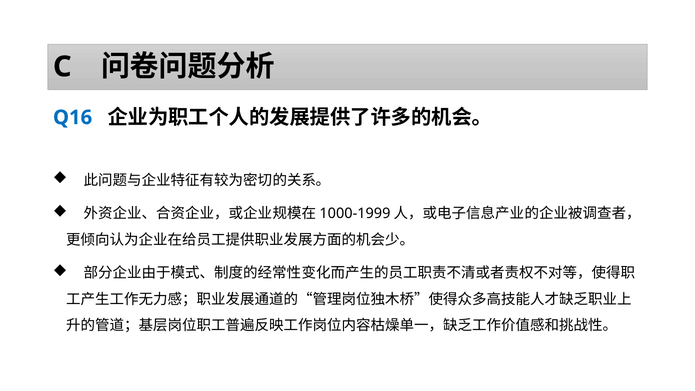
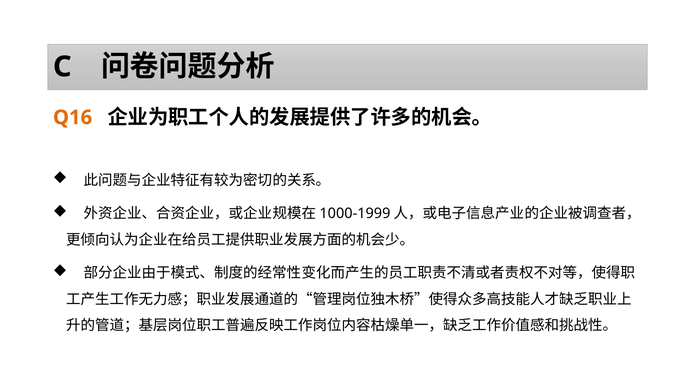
Q16 colour: blue -> orange
